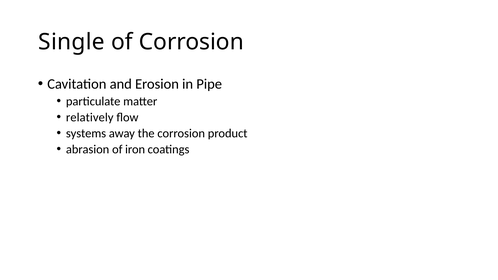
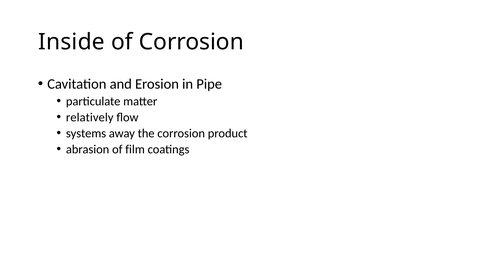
Single: Single -> Inside
iron: iron -> film
